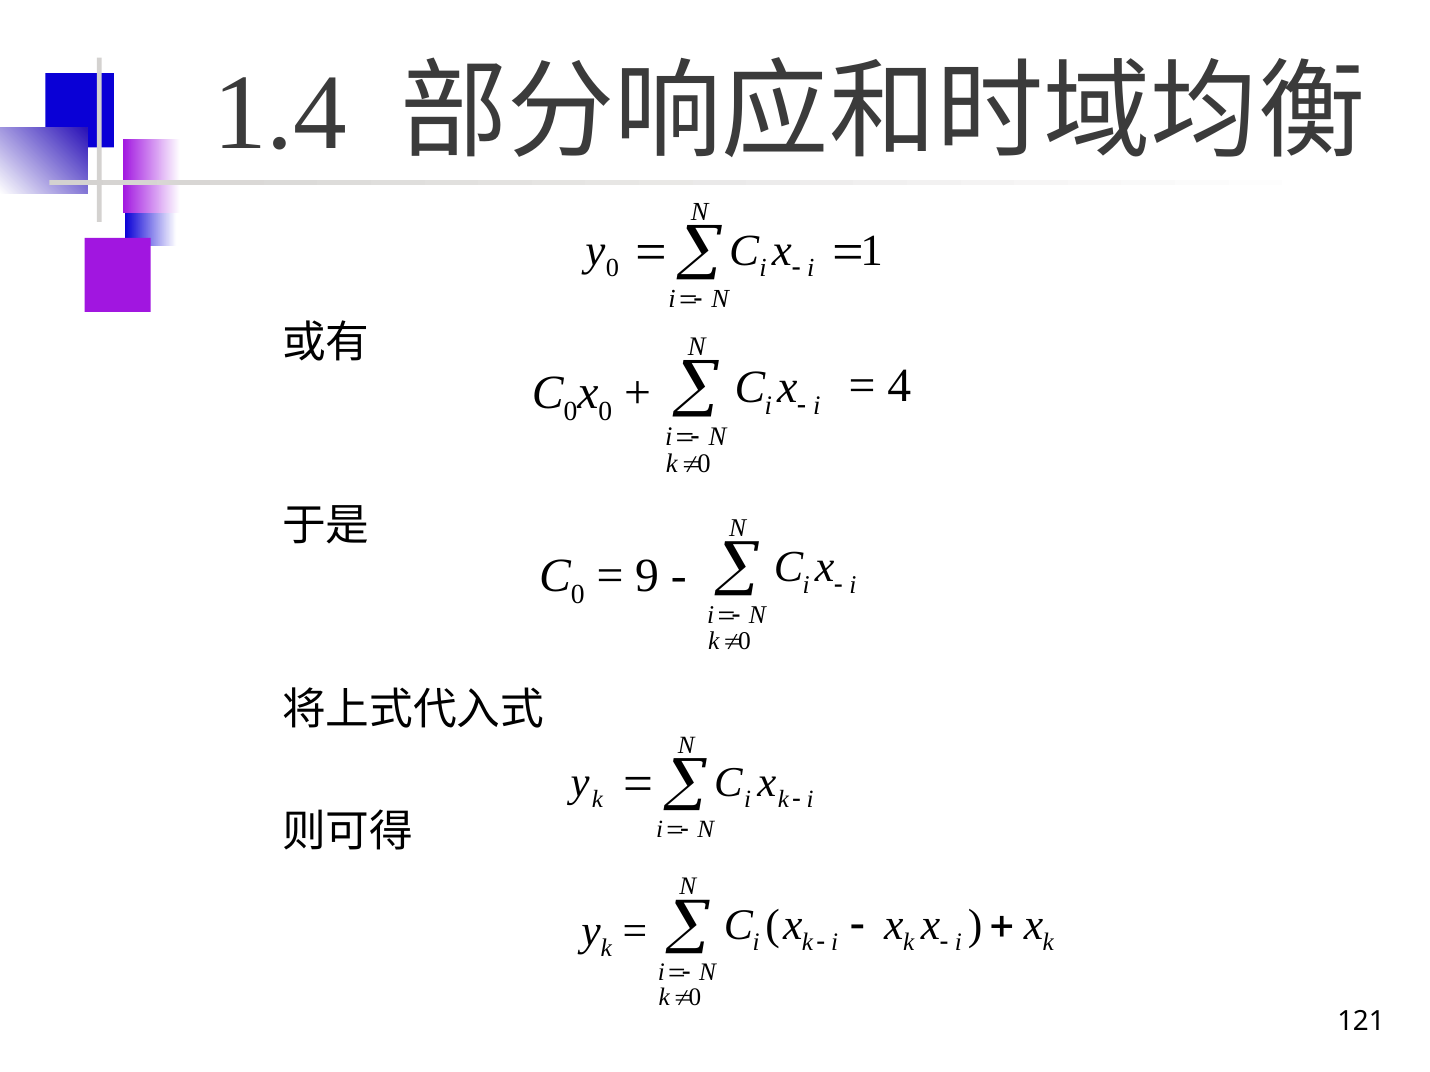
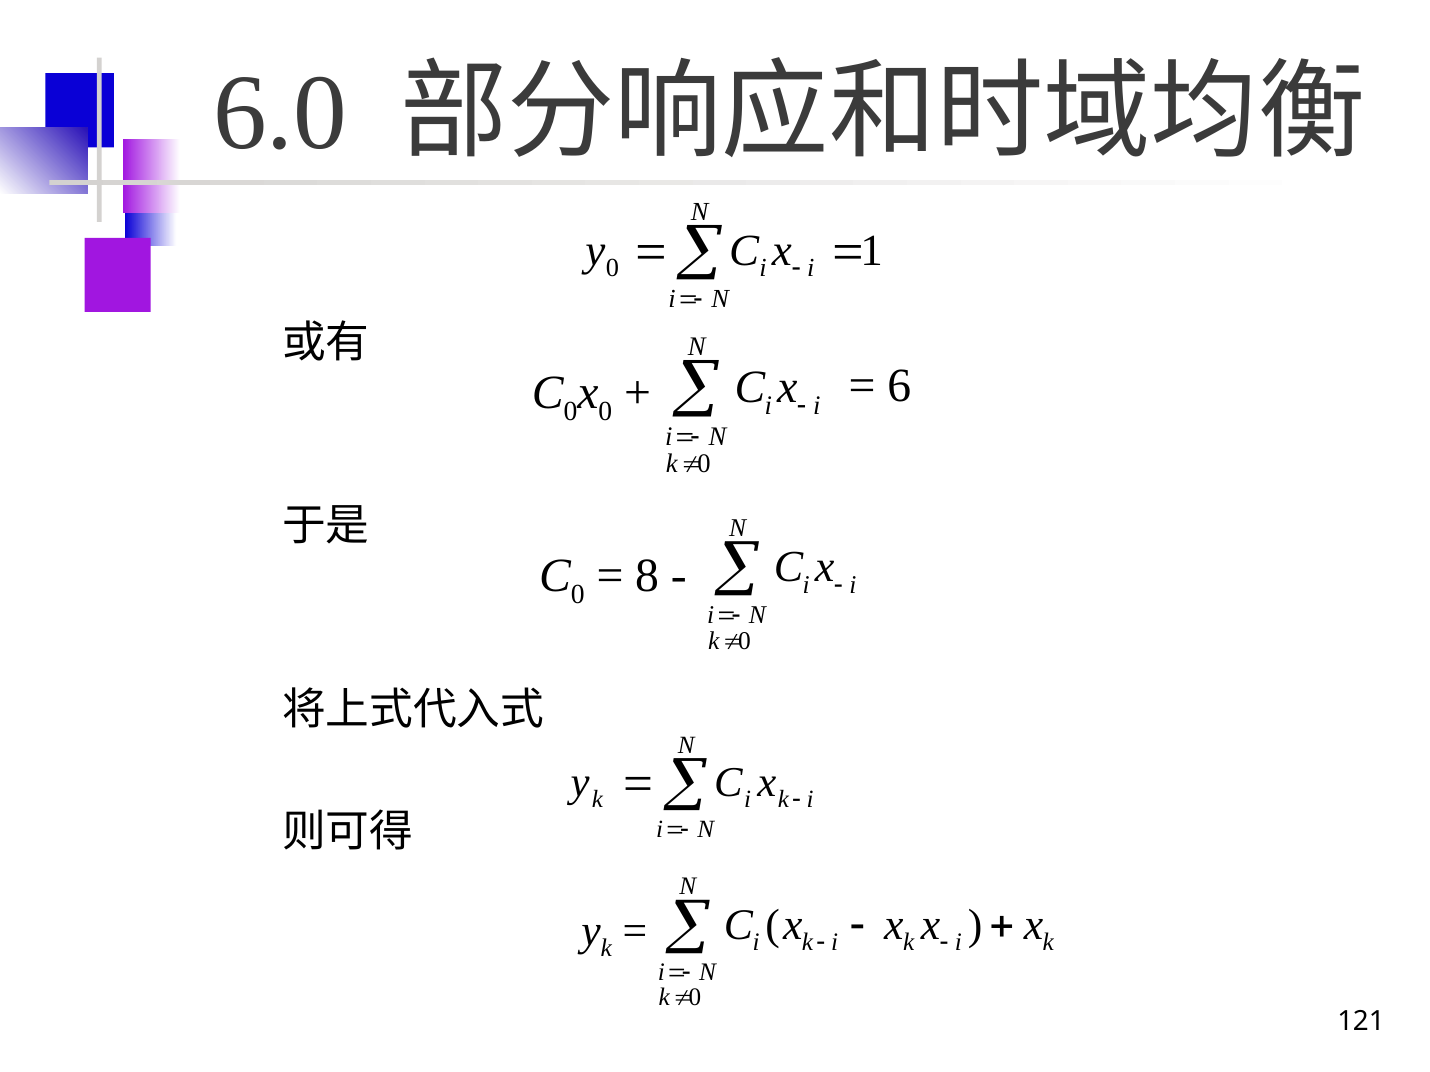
1.4: 1.4 -> 6.0
4: 4 -> 6
9: 9 -> 8
